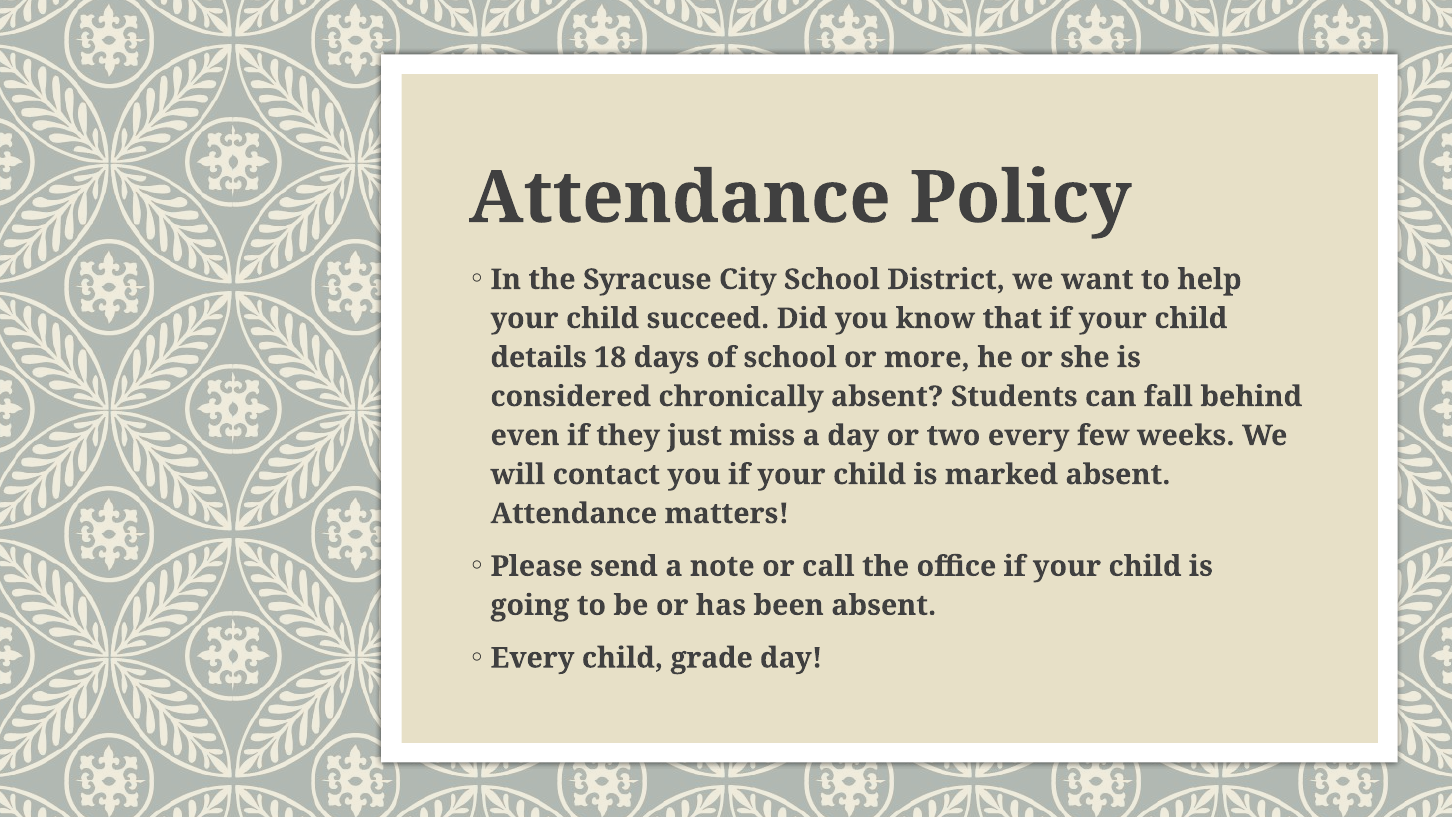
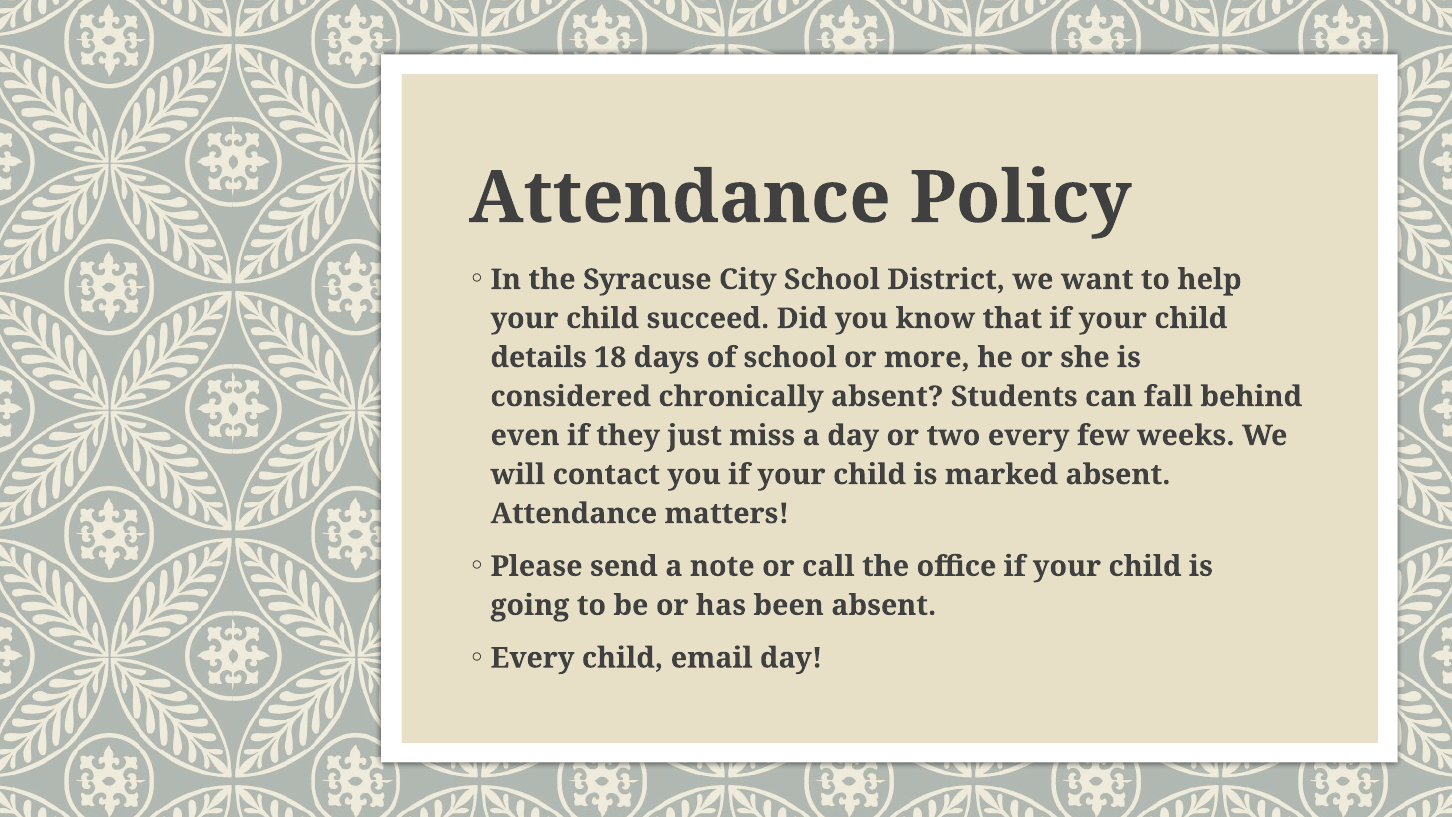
grade: grade -> email
